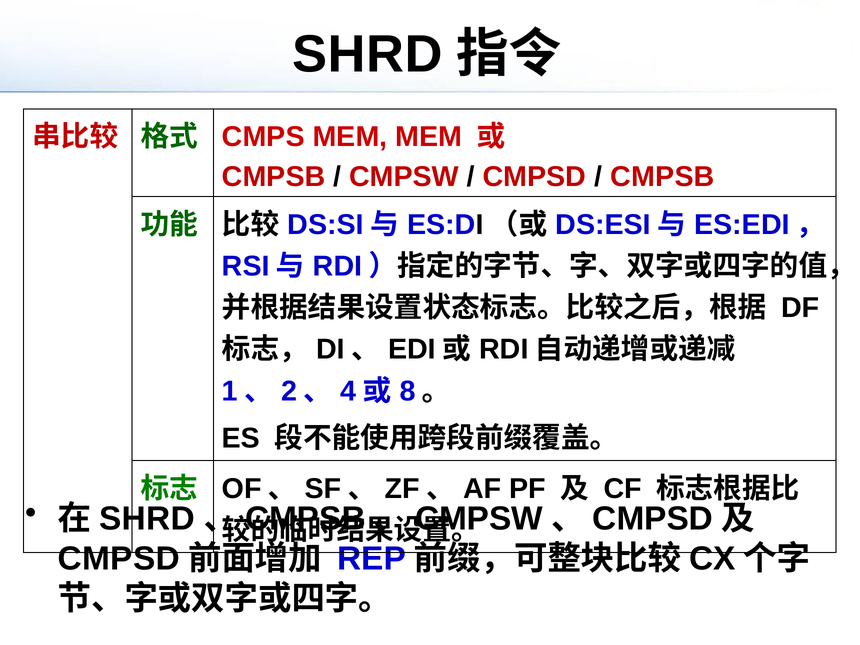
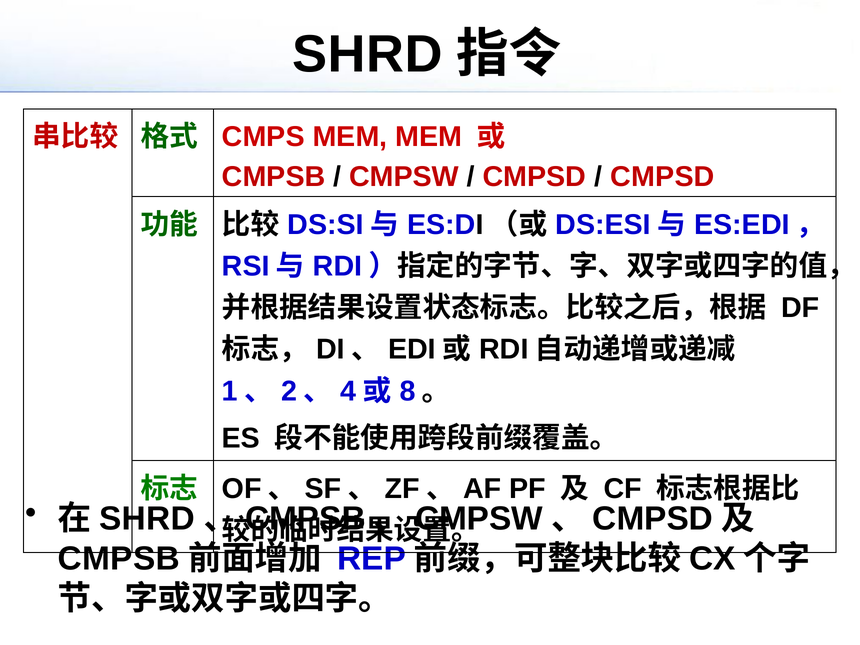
CMPSB at (662, 177): CMPSB -> CMPSD
CMPSD at (119, 559): CMPSD -> CMPSB
